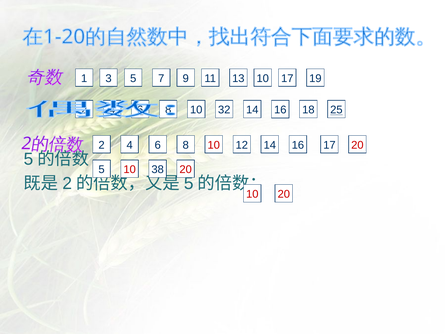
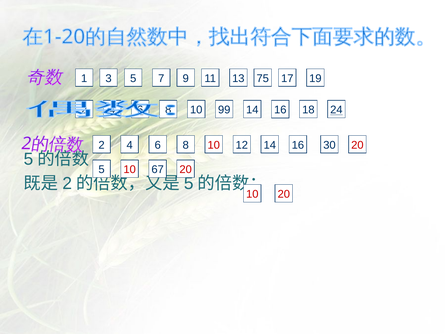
5 10: 10 -> 75
32: 32 -> 99
25: 25 -> 24
4 17: 17 -> 30
38: 38 -> 67
